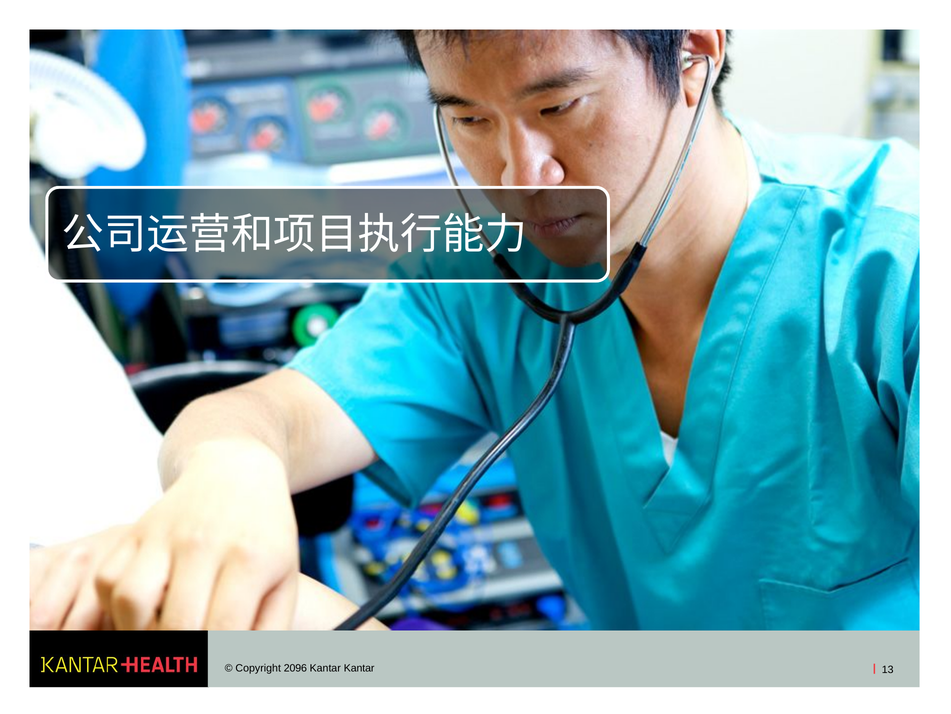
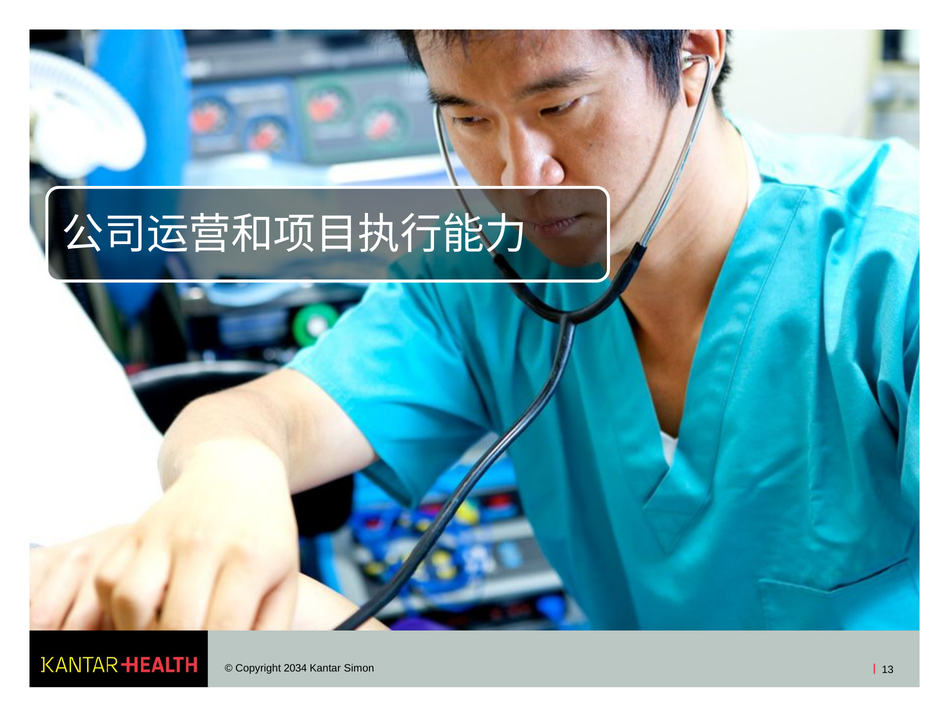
2096: 2096 -> 2034
Kantar Kantar: Kantar -> Simon
